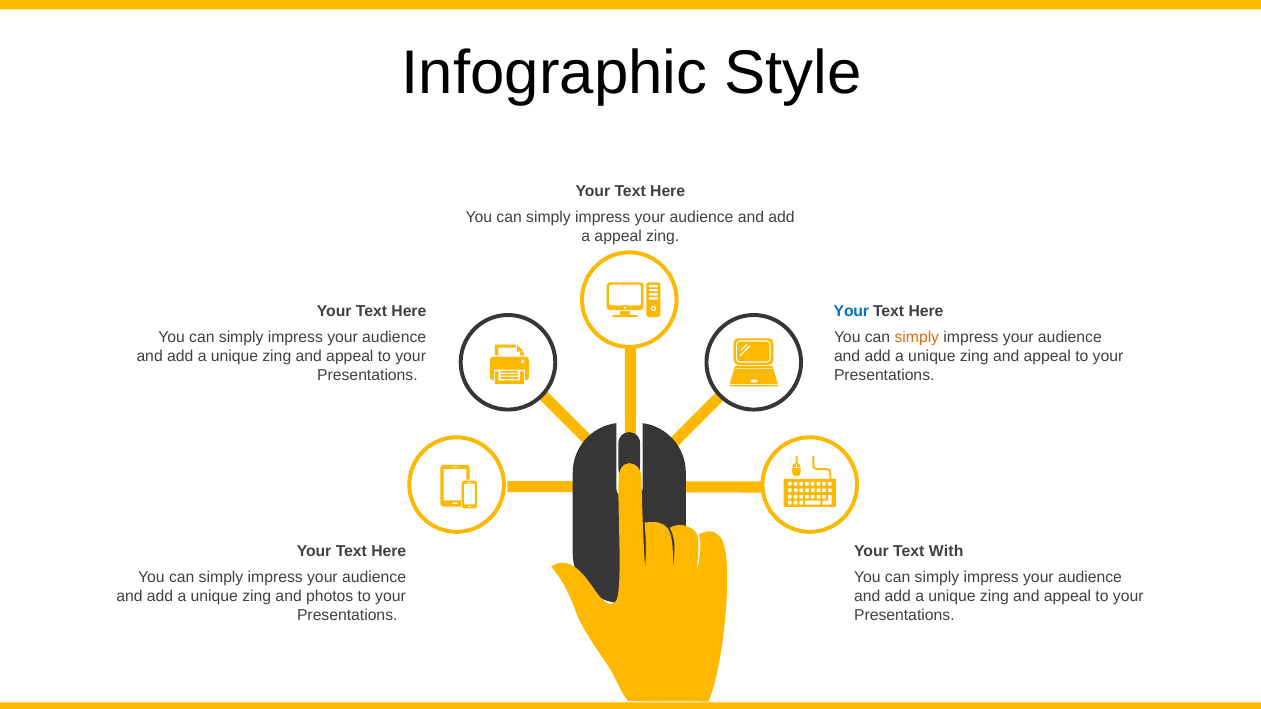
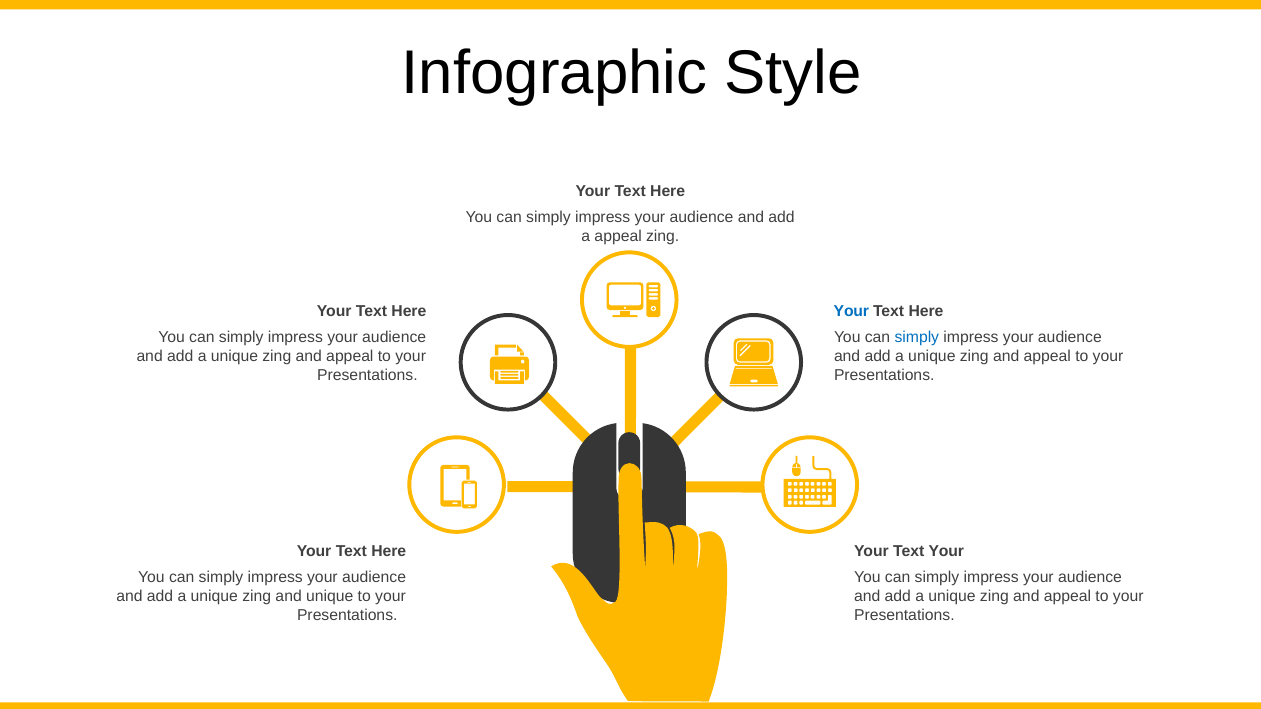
simply at (917, 337) colour: orange -> blue
Text With: With -> Your
and photos: photos -> unique
